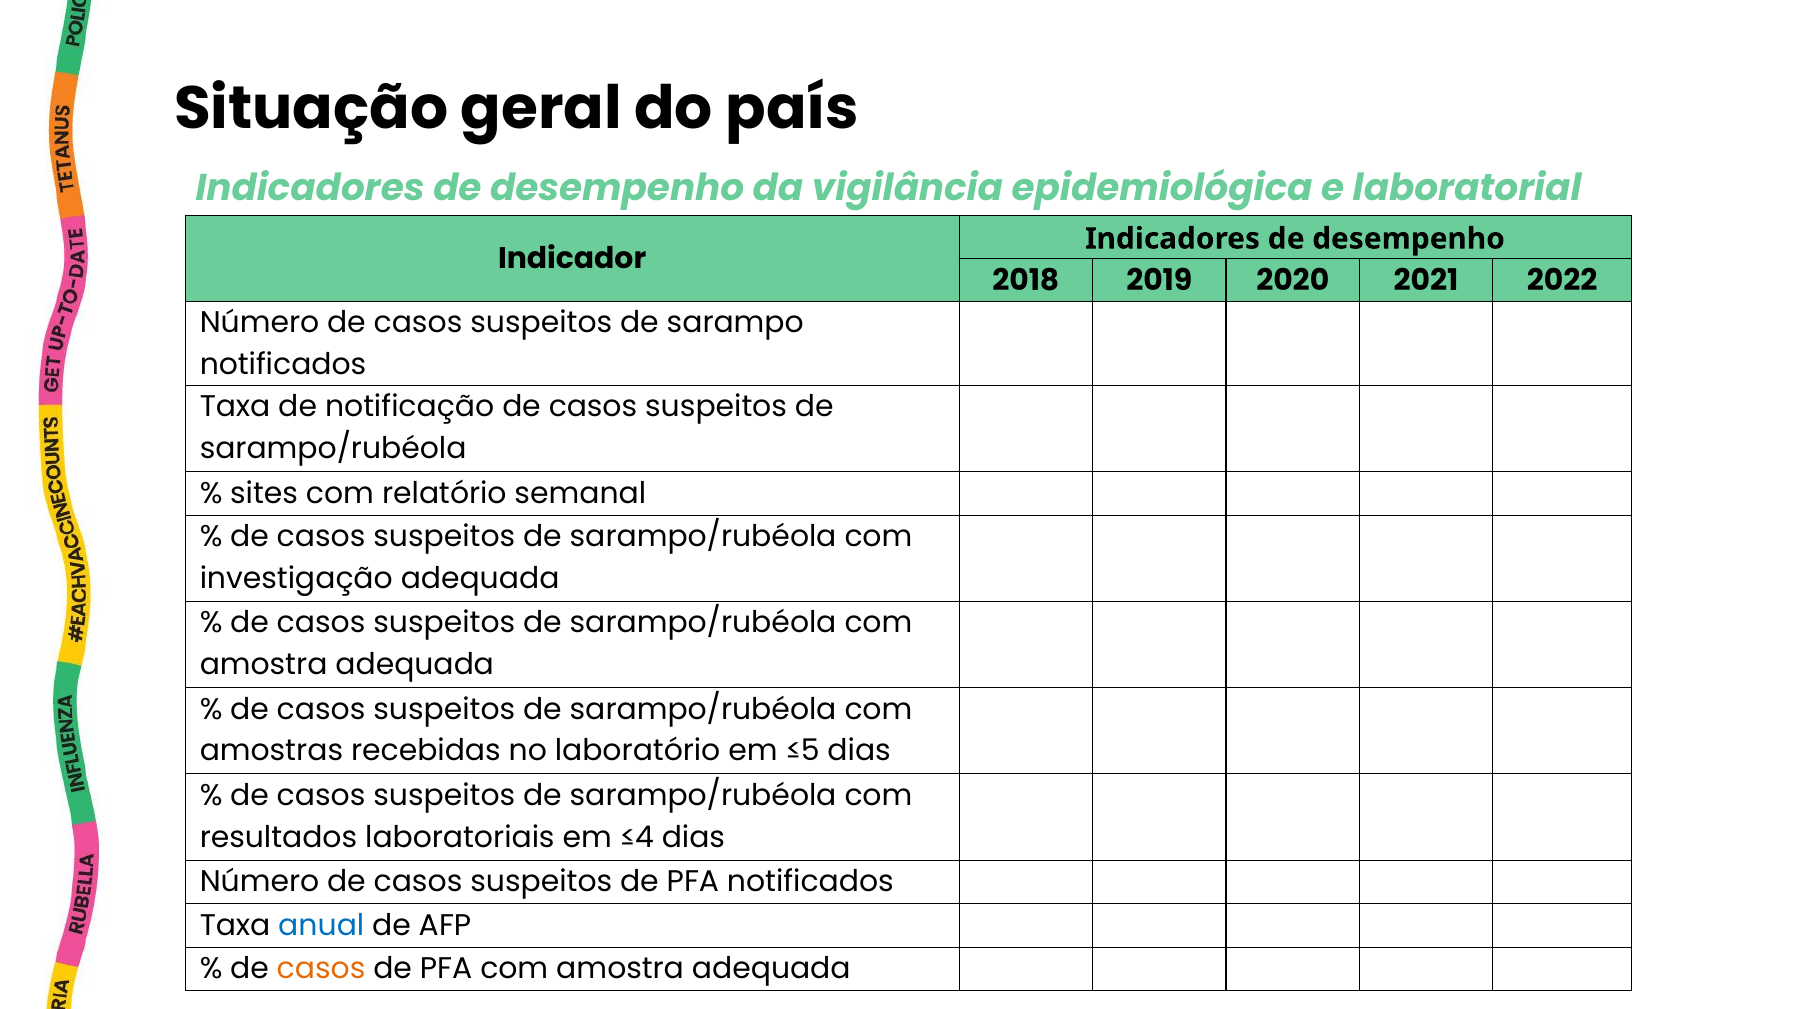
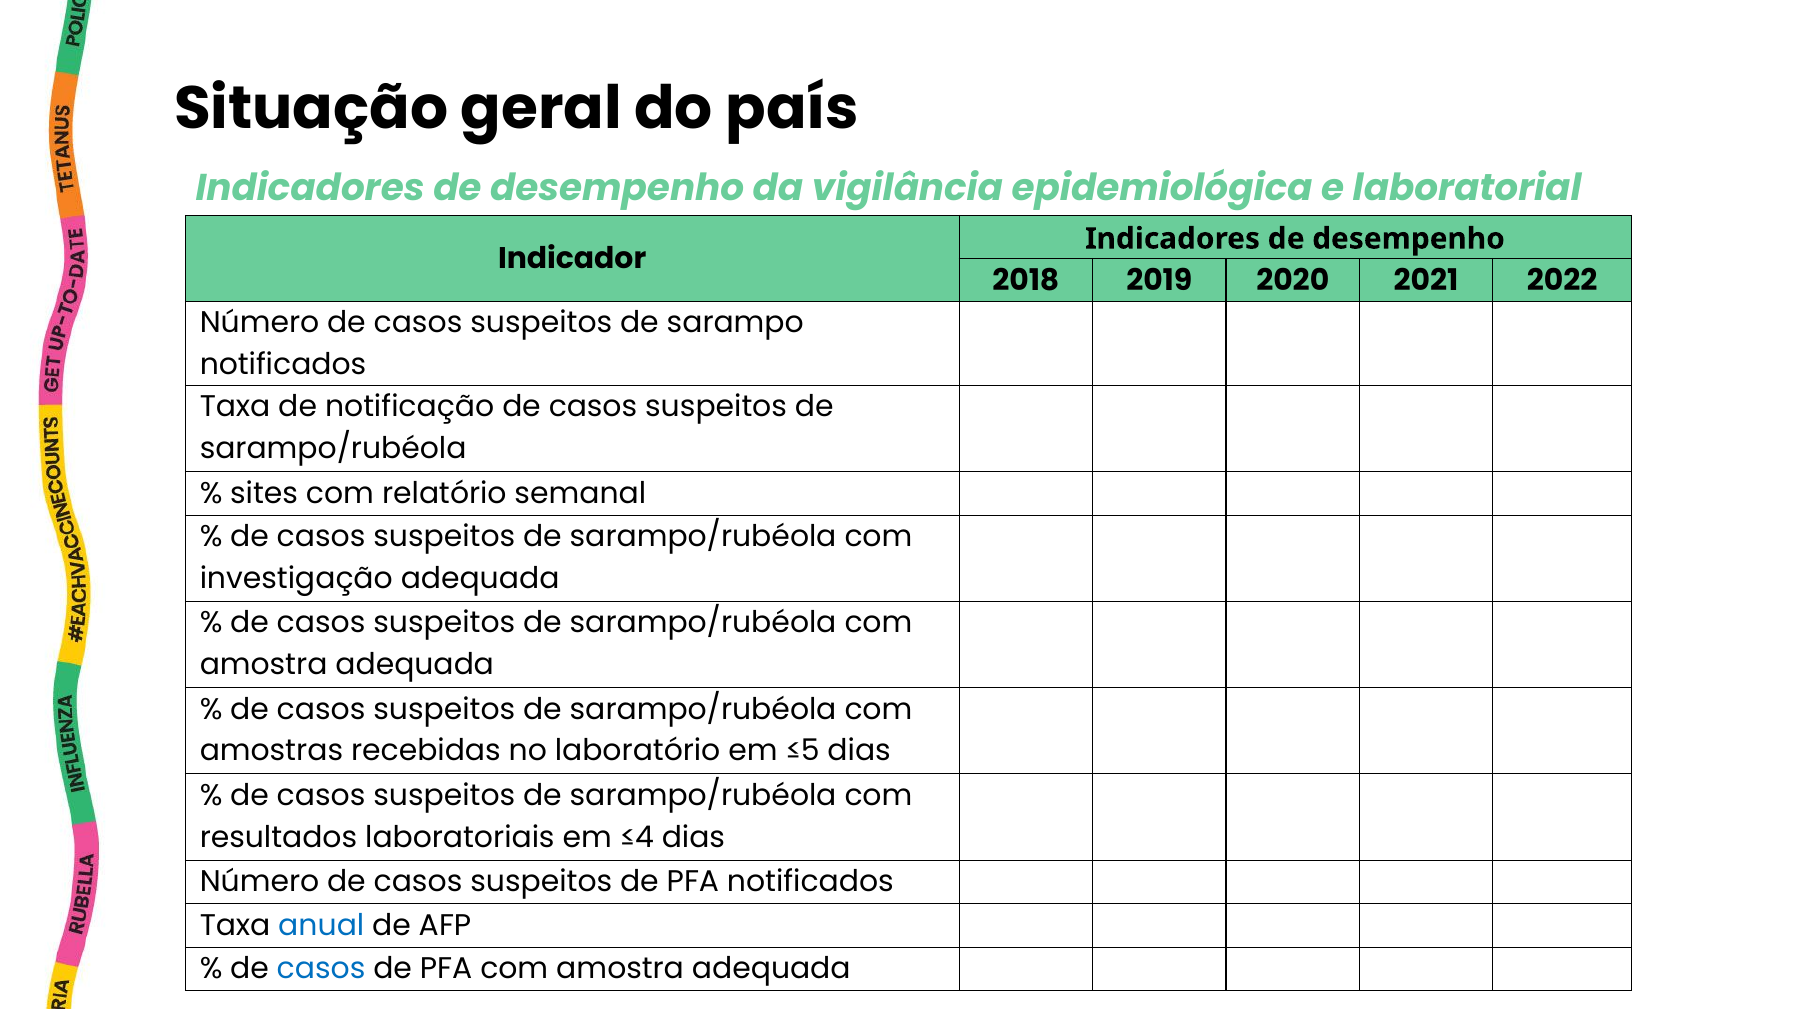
casos at (321, 968) colour: orange -> blue
